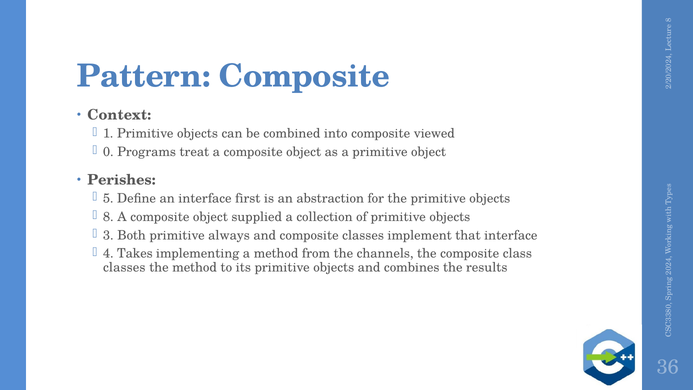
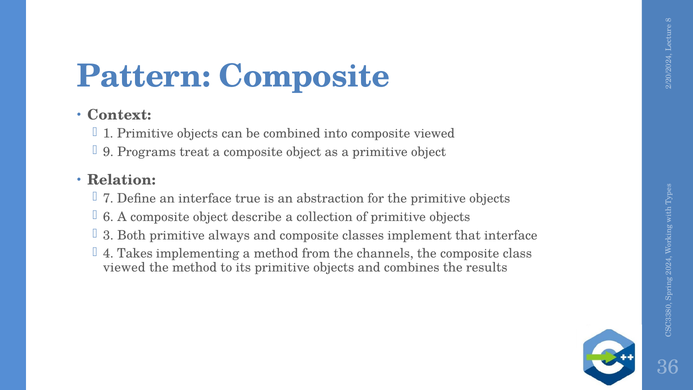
0 at (108, 152): 0 -> 9
Perishes: Perishes -> Relation
5: 5 -> 7
first: first -> true
8 at (108, 217): 8 -> 6
supplied: supplied -> describe
classes at (124, 268): classes -> viewed
